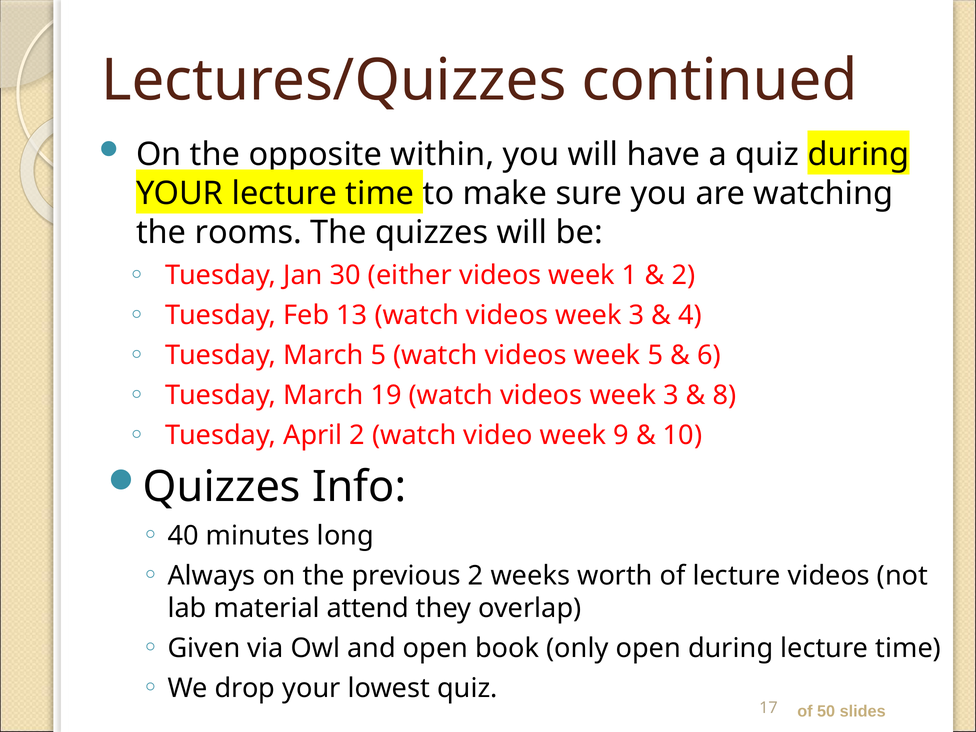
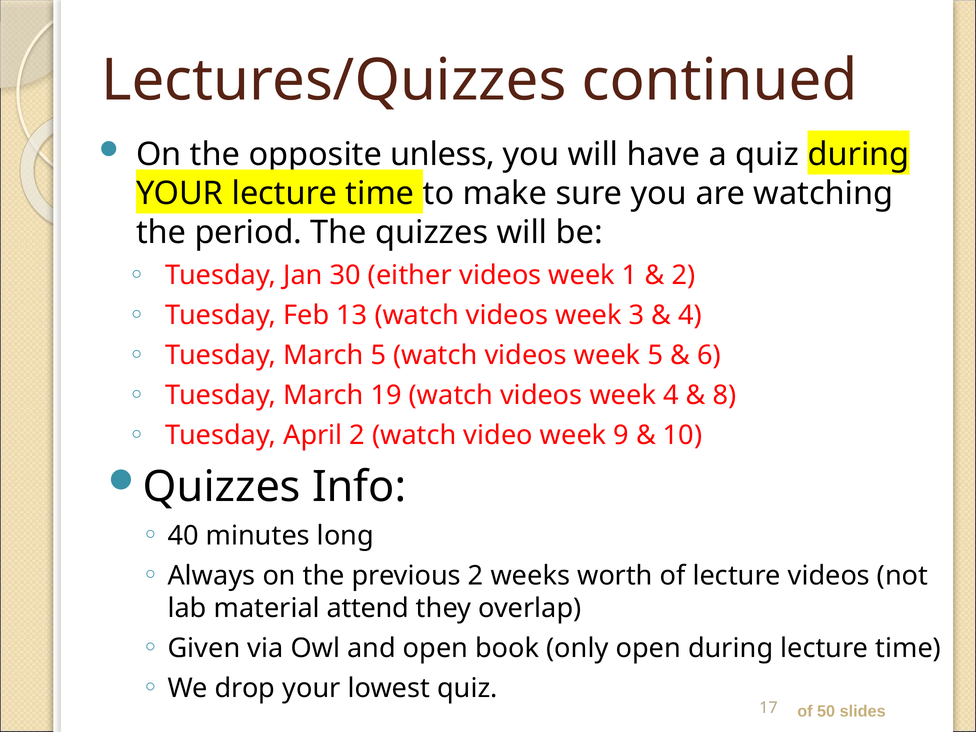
within: within -> unless
rooms: rooms -> period
3 at (671, 395): 3 -> 4
